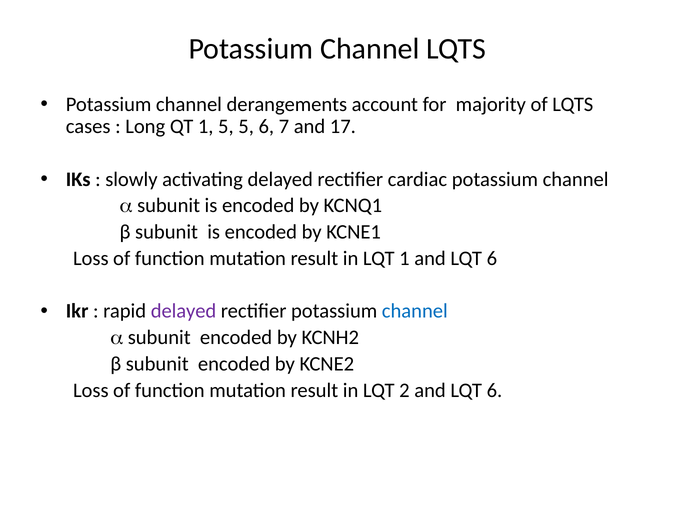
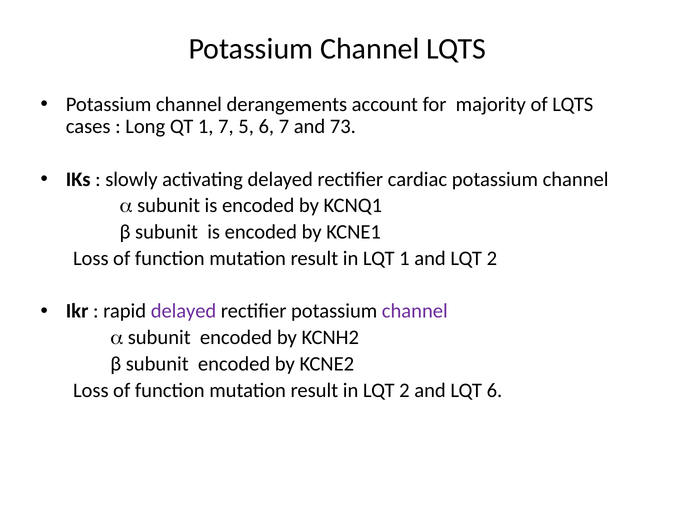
1 5: 5 -> 7
17: 17 -> 73
1 and LQT 6: 6 -> 2
channel at (415, 311) colour: blue -> purple
